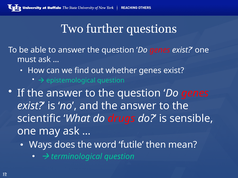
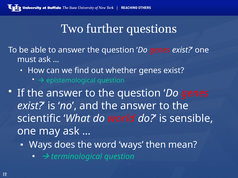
drugs: drugs -> world
word futile: futile -> ways
